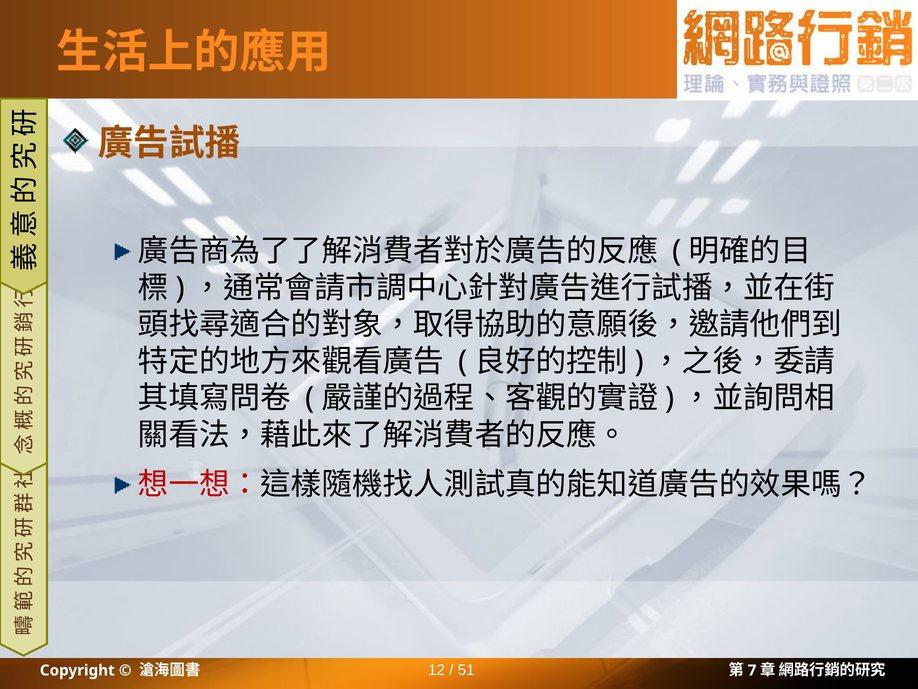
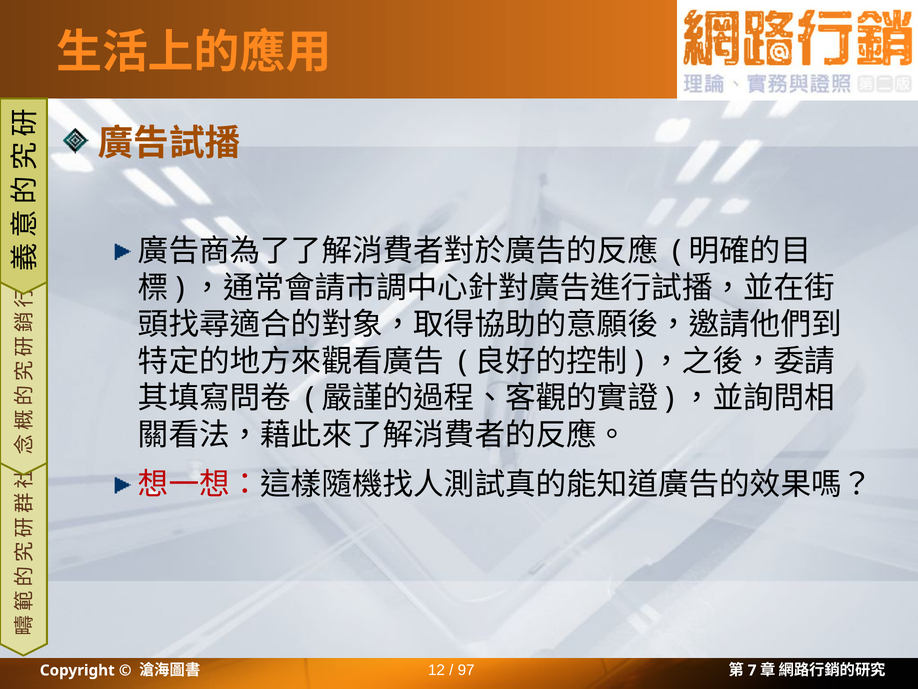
51: 51 -> 97
